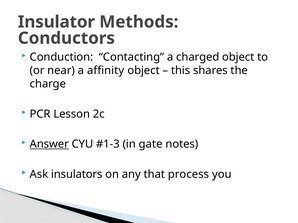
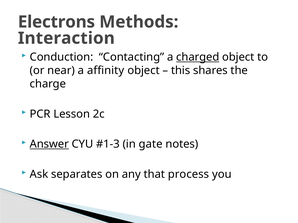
Insulator: Insulator -> Electrons
Conductors: Conductors -> Interaction
charged underline: none -> present
insulators: insulators -> separates
